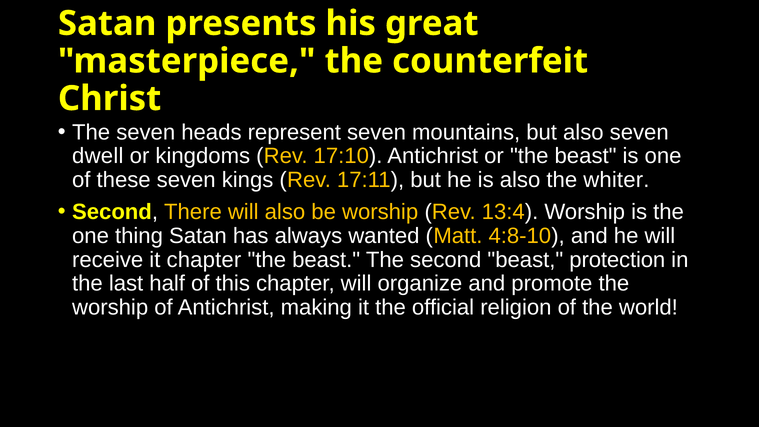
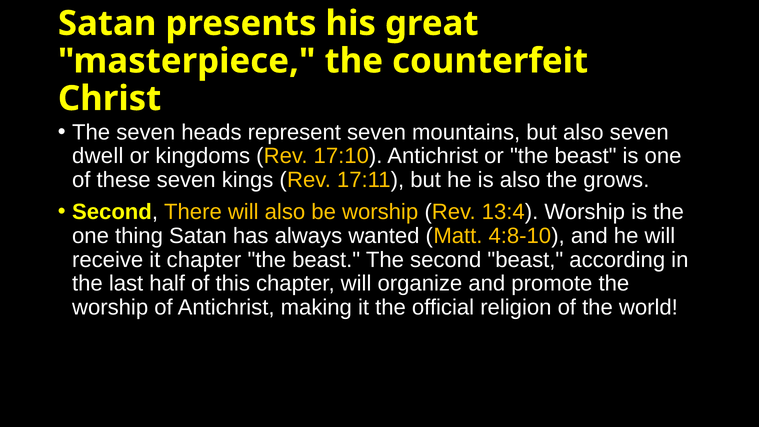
whiter: whiter -> grows
protection: protection -> according
